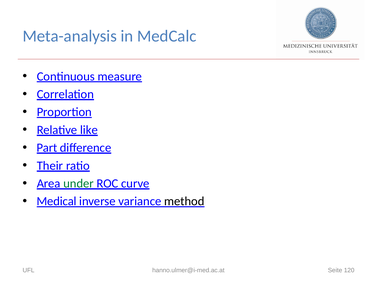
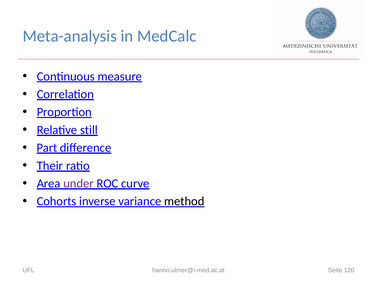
like: like -> still
under colour: green -> purple
Medical: Medical -> Cohorts
